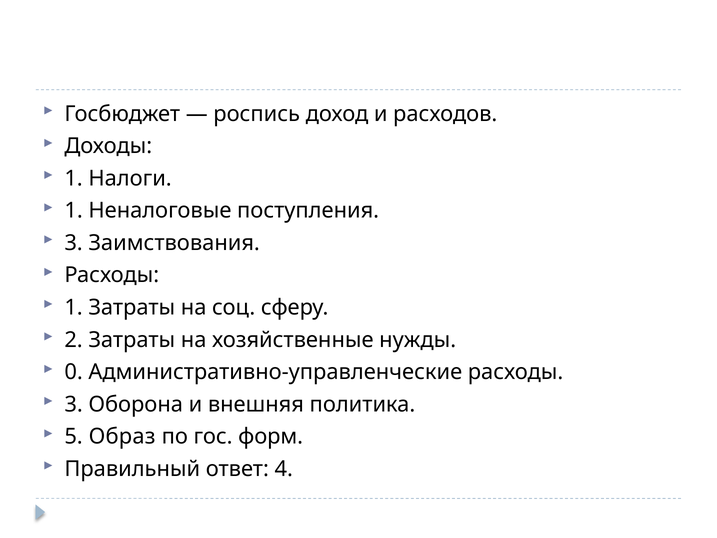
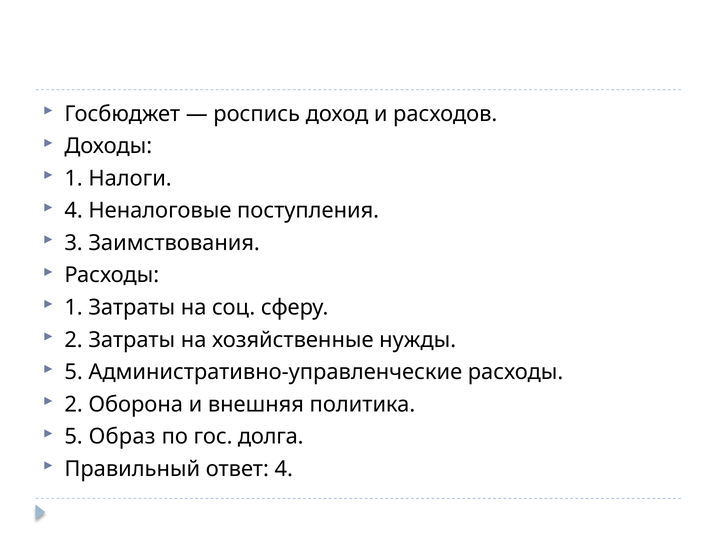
1 at (74, 211): 1 -> 4
0 at (74, 372): 0 -> 5
3 at (74, 404): 3 -> 2
форм: форм -> долга
